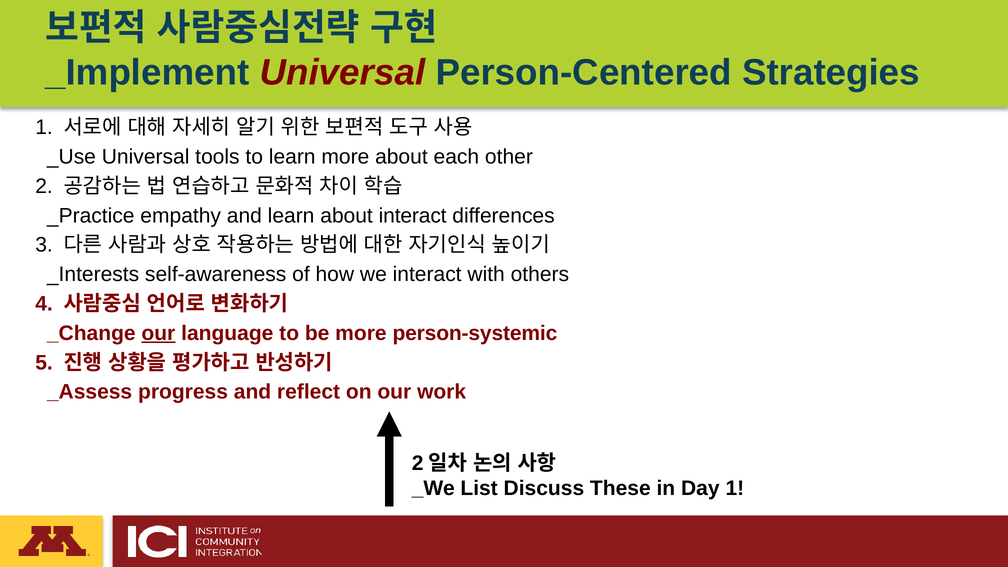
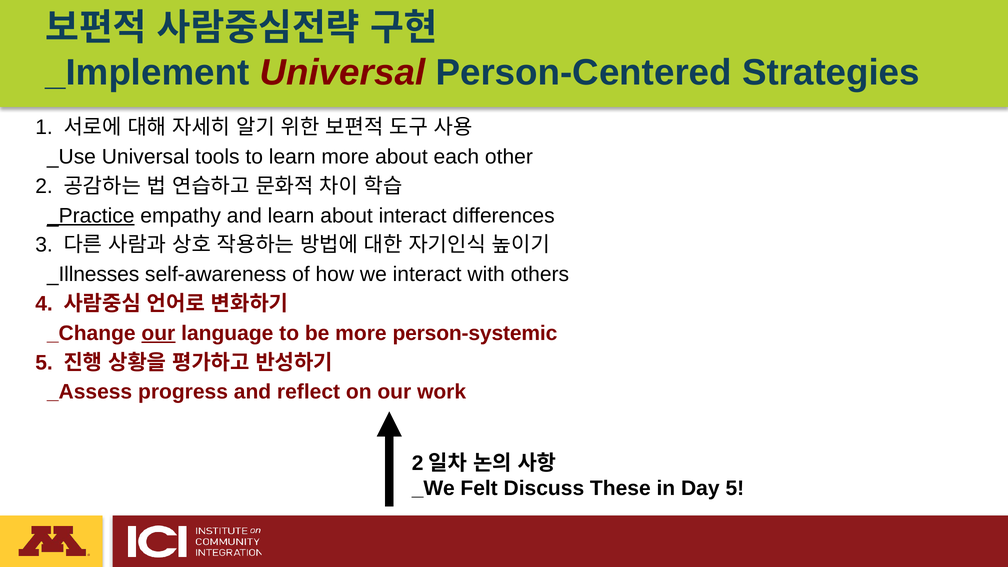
_Practice underline: none -> present
_Interests: _Interests -> _Illnesses
List: List -> Felt
Day 1: 1 -> 5
